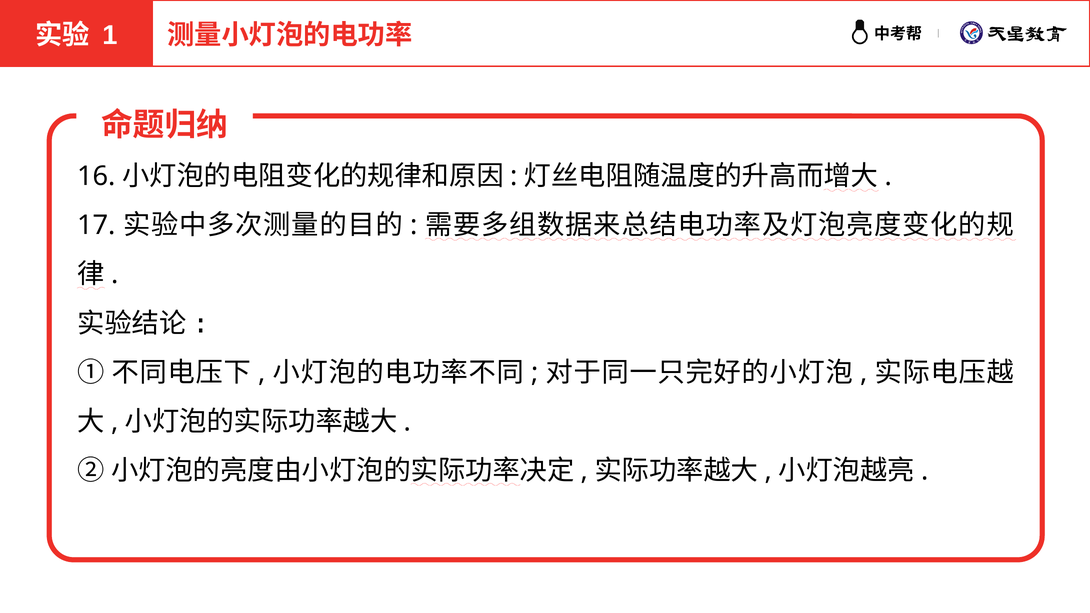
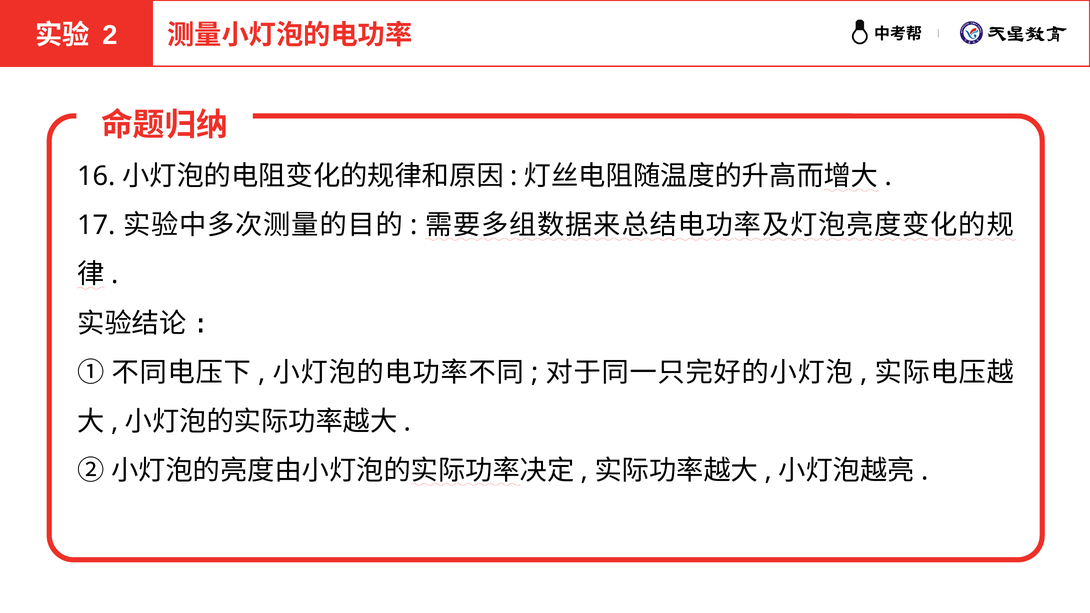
1: 1 -> 2
